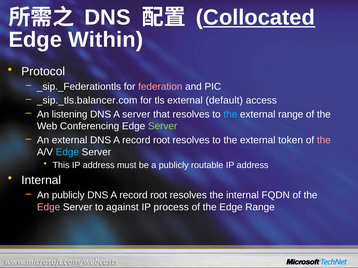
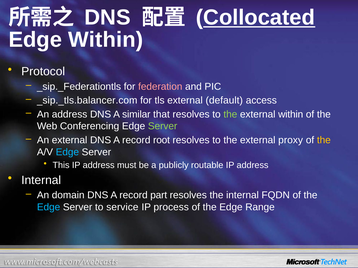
An listening: listening -> address
A server: server -> similar
the at (230, 115) colour: light blue -> light green
external range: range -> within
token: token -> proxy
the at (324, 140) colour: pink -> yellow
An publicly: publicly -> domain
root at (159, 195): root -> part
Edge at (49, 207) colour: pink -> light blue
against: against -> service
